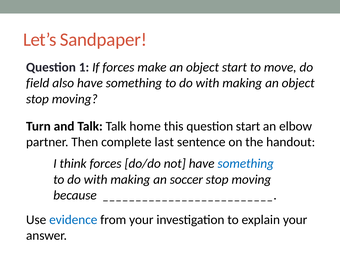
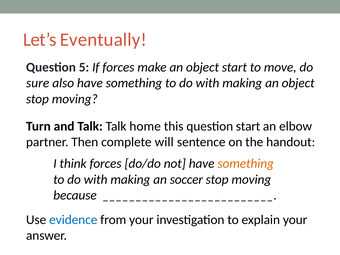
Sandpaper: Sandpaper -> Eventually
1: 1 -> 5
field: field -> sure
last: last -> will
something at (246, 164) colour: blue -> orange
